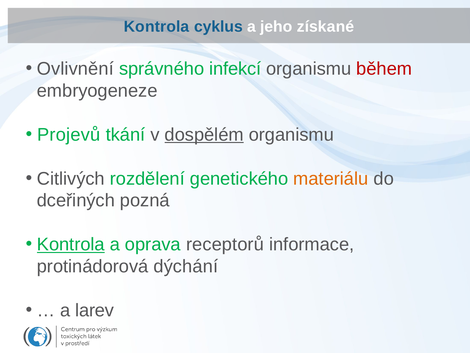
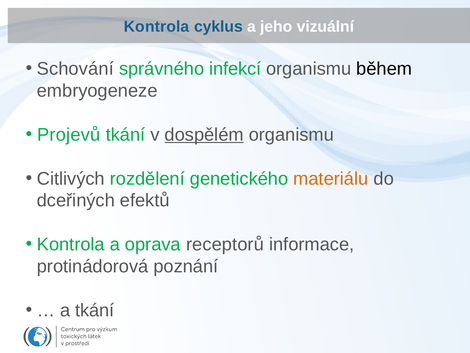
získané: získané -> vizuální
Ovlivnění: Ovlivnění -> Schování
během colour: red -> black
pozná: pozná -> efektů
Kontrola at (71, 244) underline: present -> none
dýchání: dýchání -> poznání
a larev: larev -> tkání
